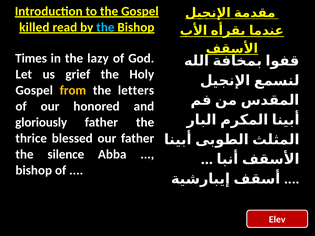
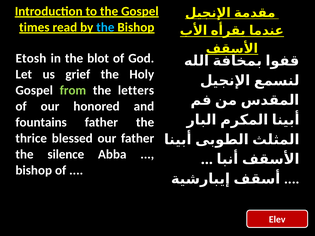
killed: killed -> times
Times: Times -> Etosh
lazy: lazy -> blot
from colour: yellow -> light green
gloriously: gloriously -> fountains
